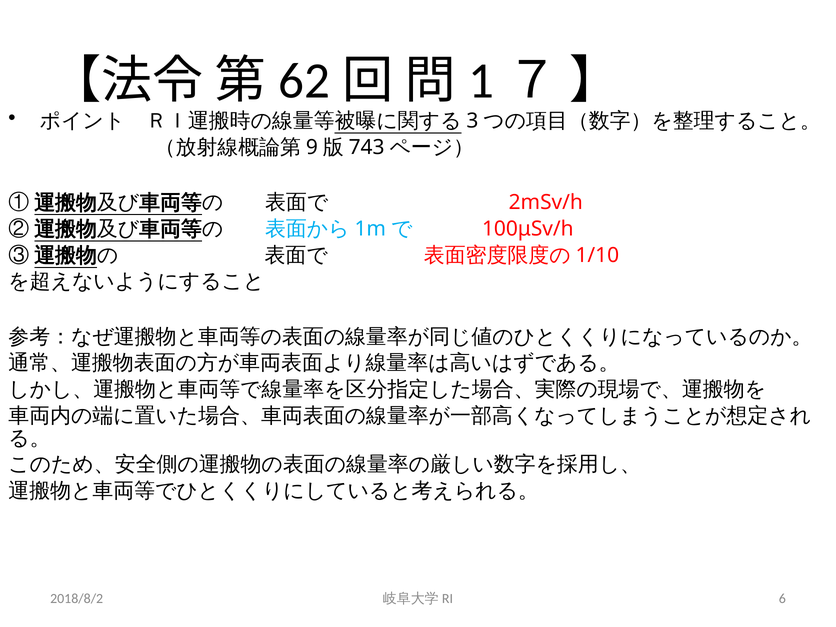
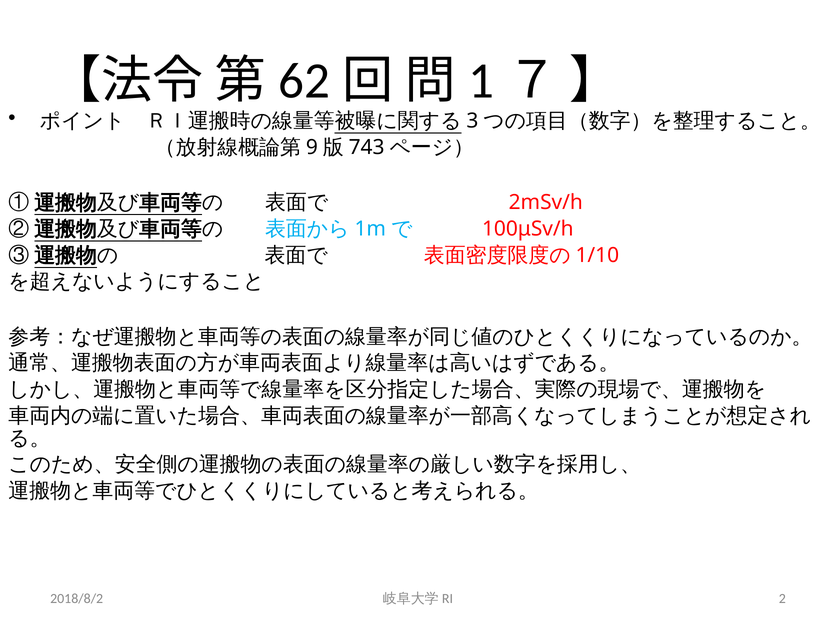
6: 6 -> 2
